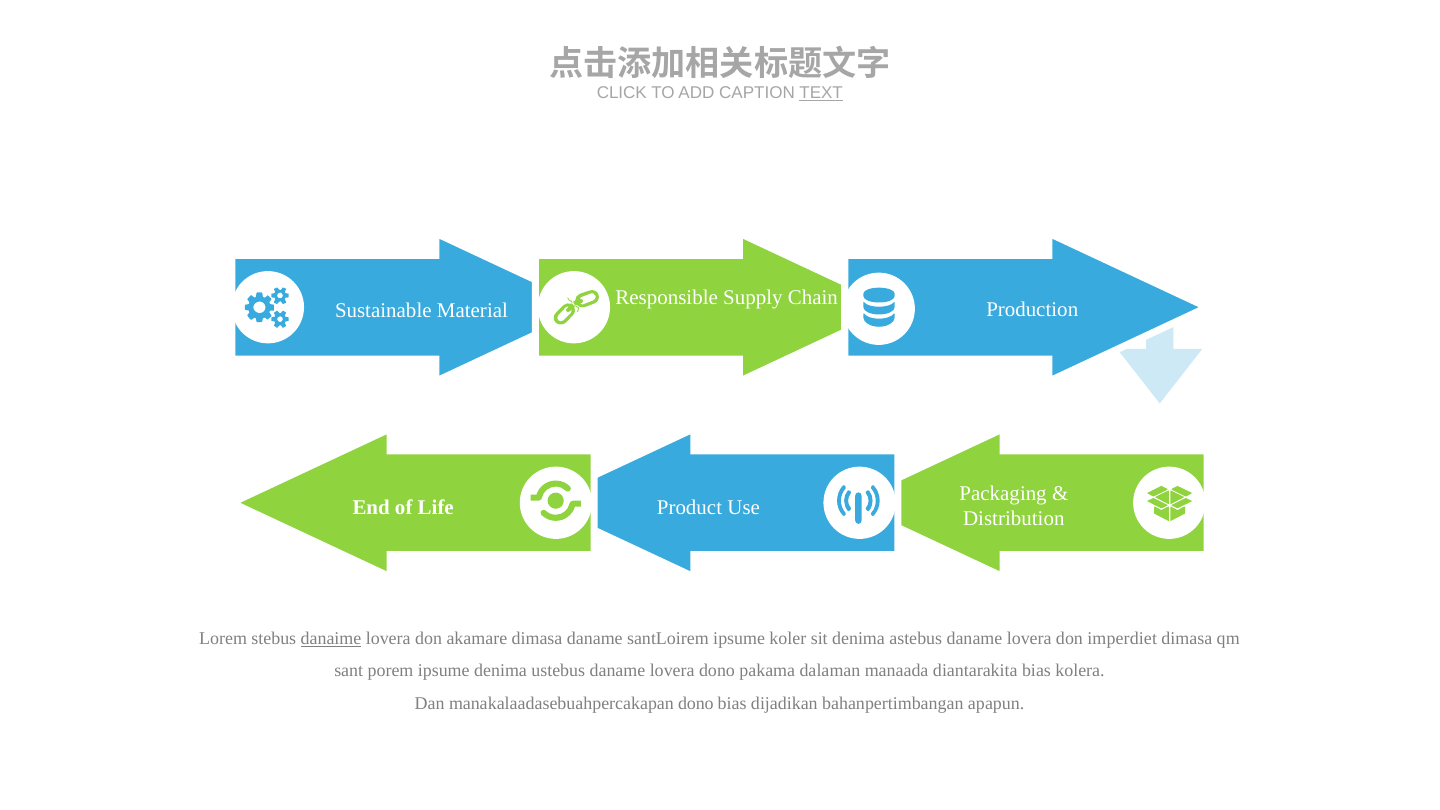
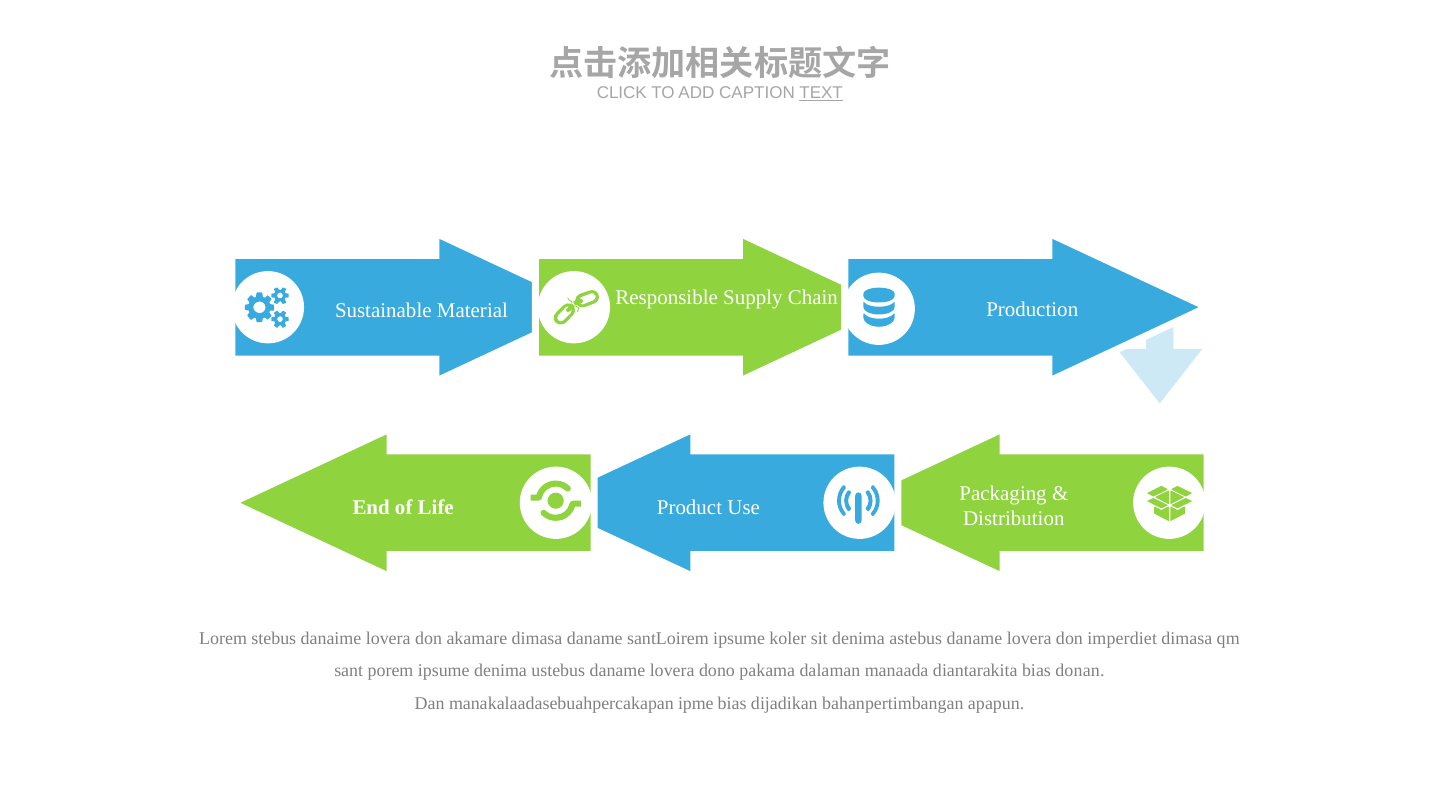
danaime underline: present -> none
kolera: kolera -> donan
manakalaadasebuahpercakapan dono: dono -> ipme
